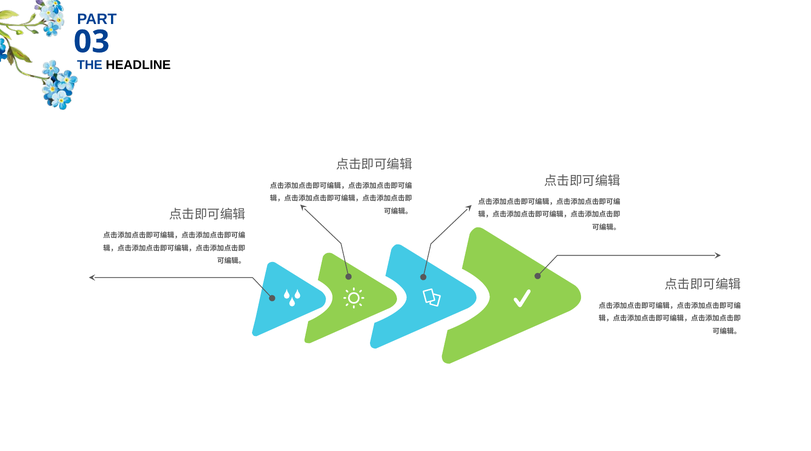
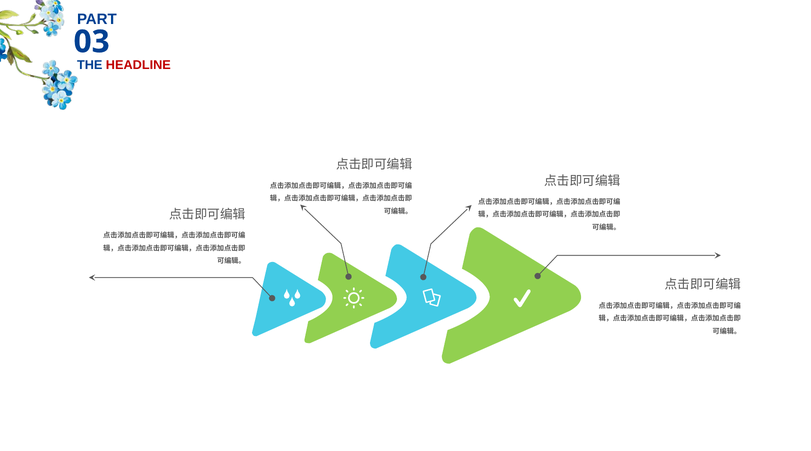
HEADLINE colour: black -> red
